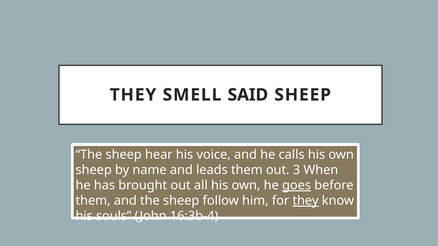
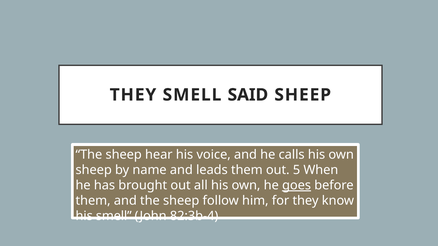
3: 3 -> 5
they at (306, 201) underline: present -> none
his souls: souls -> smell
16:3b-4: 16:3b-4 -> 82:3b-4
